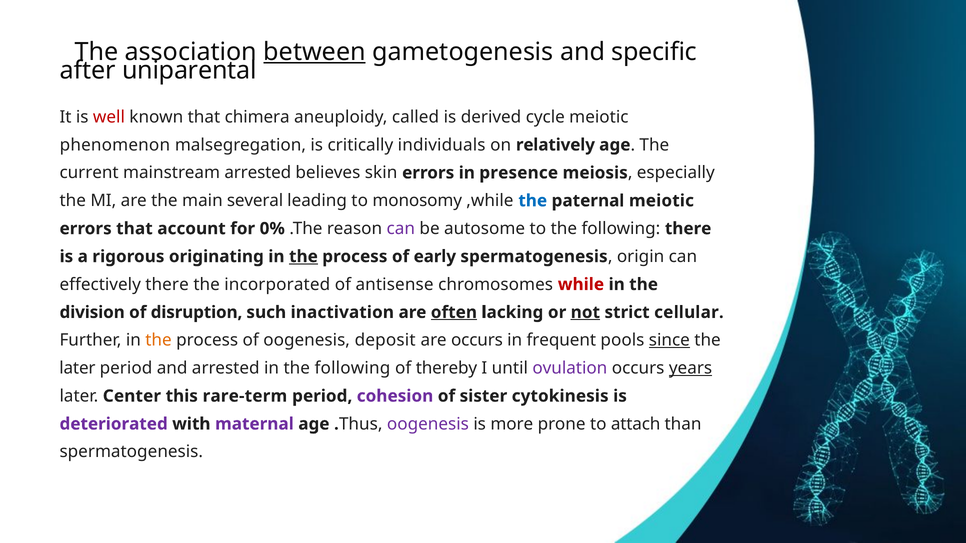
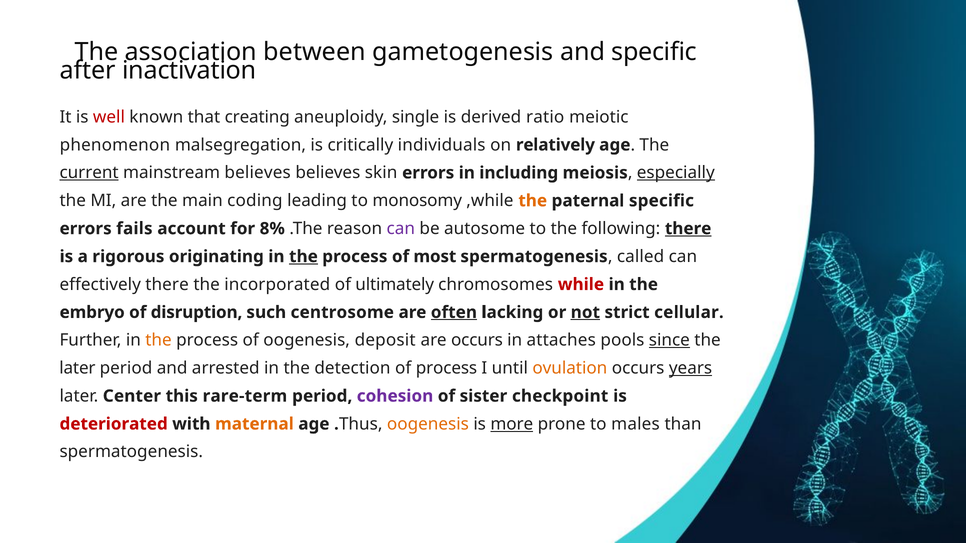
between underline: present -> none
uniparental: uniparental -> inactivation
chimera: chimera -> creating
called: called -> single
cycle: cycle -> ratio
current underline: none -> present
mainstream arrested: arrested -> believes
presence: presence -> including
especially underline: none -> present
several: several -> coding
the at (533, 201) colour: blue -> orange
paternal meiotic: meiotic -> specific
errors that: that -> fails
0%: 0% -> 8%
there at (688, 229) underline: none -> present
early: early -> most
origin: origin -> called
antisense: antisense -> ultimately
division: division -> embryo
inactivation: inactivation -> centrosome
frequent: frequent -> attaches
in the following: following -> detection
of thereby: thereby -> process
ovulation colour: purple -> orange
cytokinesis: cytokinesis -> checkpoint
deteriorated colour: purple -> red
maternal colour: purple -> orange
oogenesis at (428, 424) colour: purple -> orange
more underline: none -> present
attach: attach -> males
